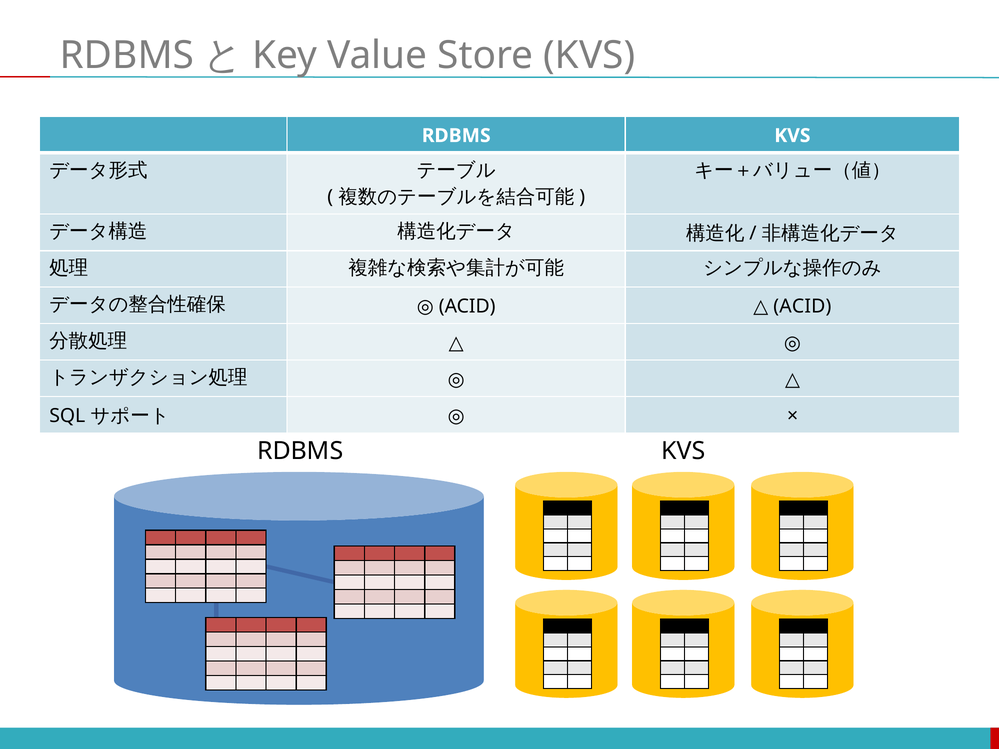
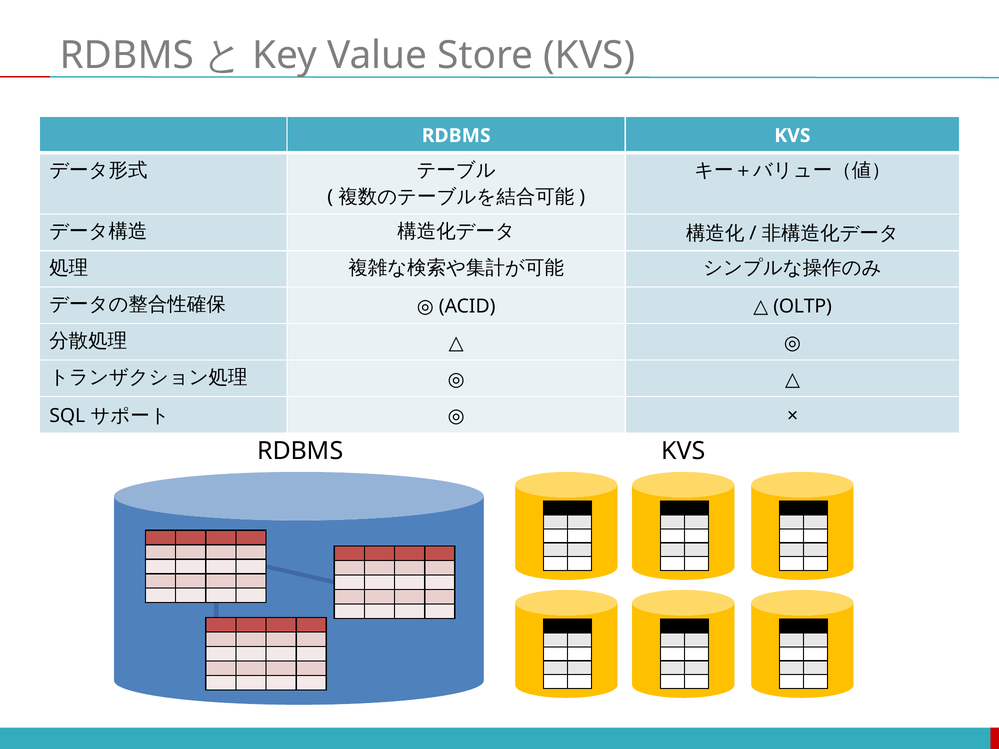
ACID at (802, 306): ACID -> OLTP
